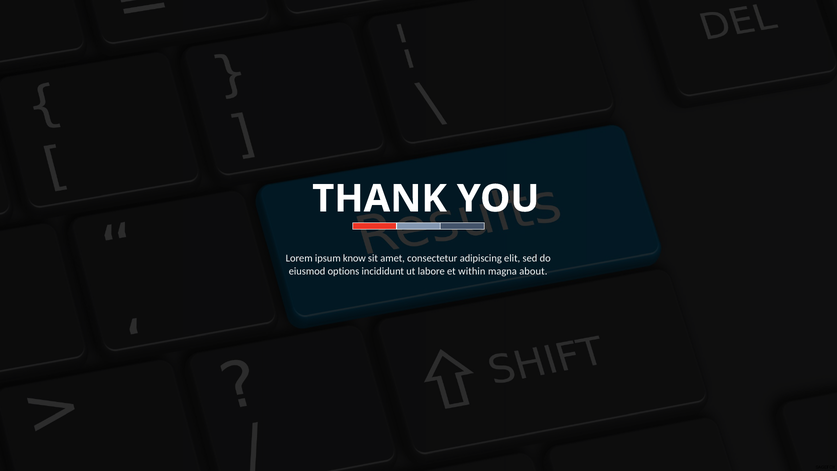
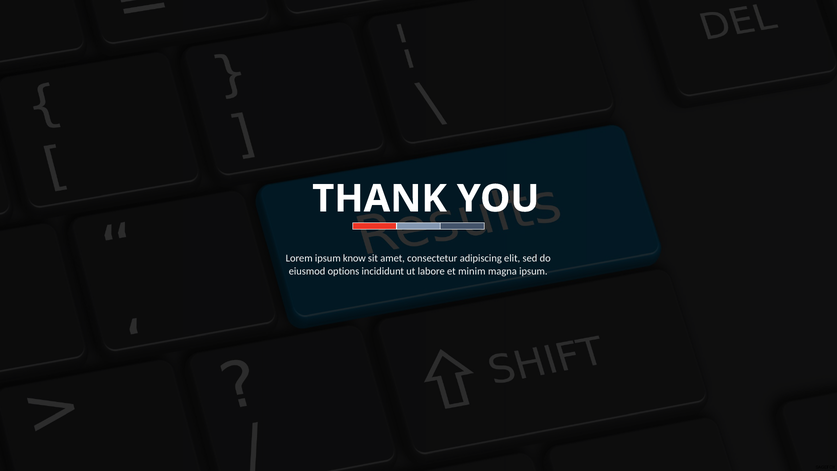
within: within -> minim
magna about: about -> ipsum
